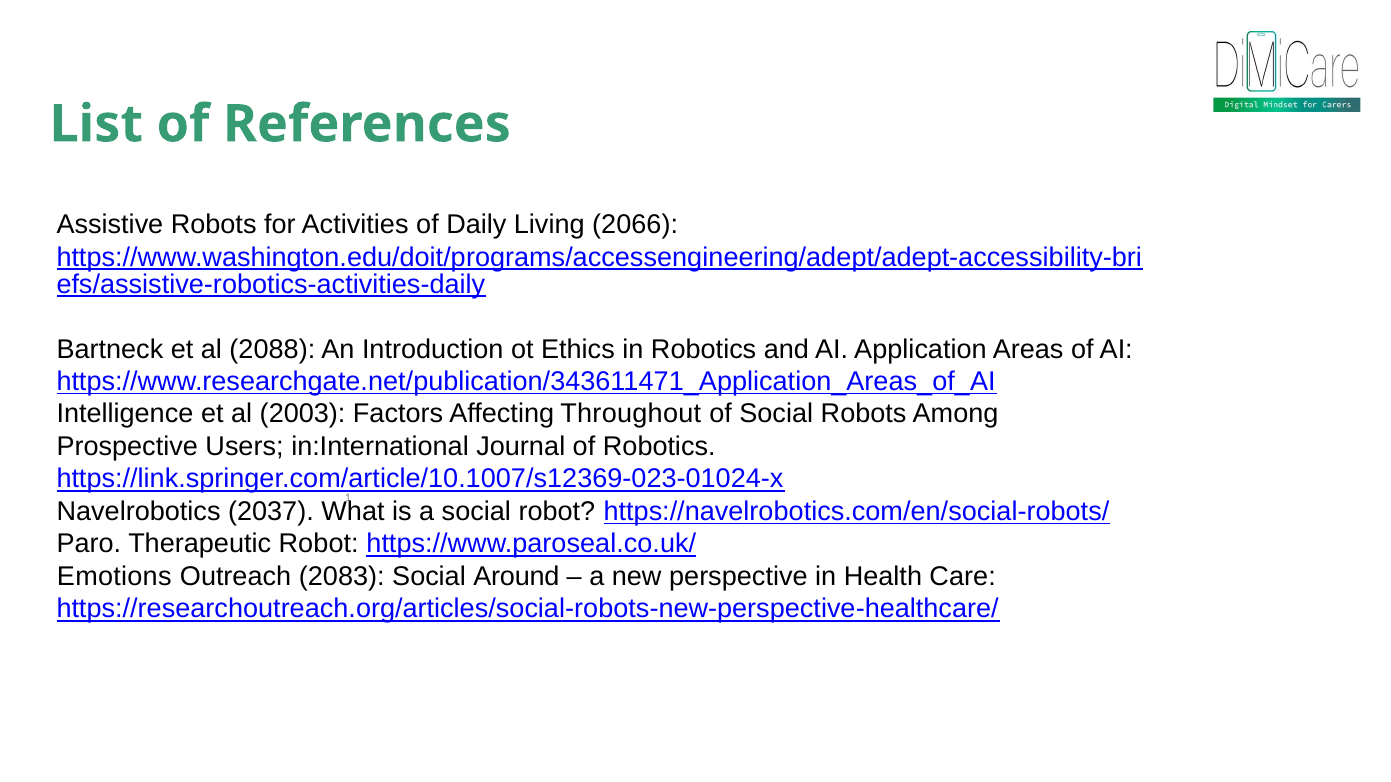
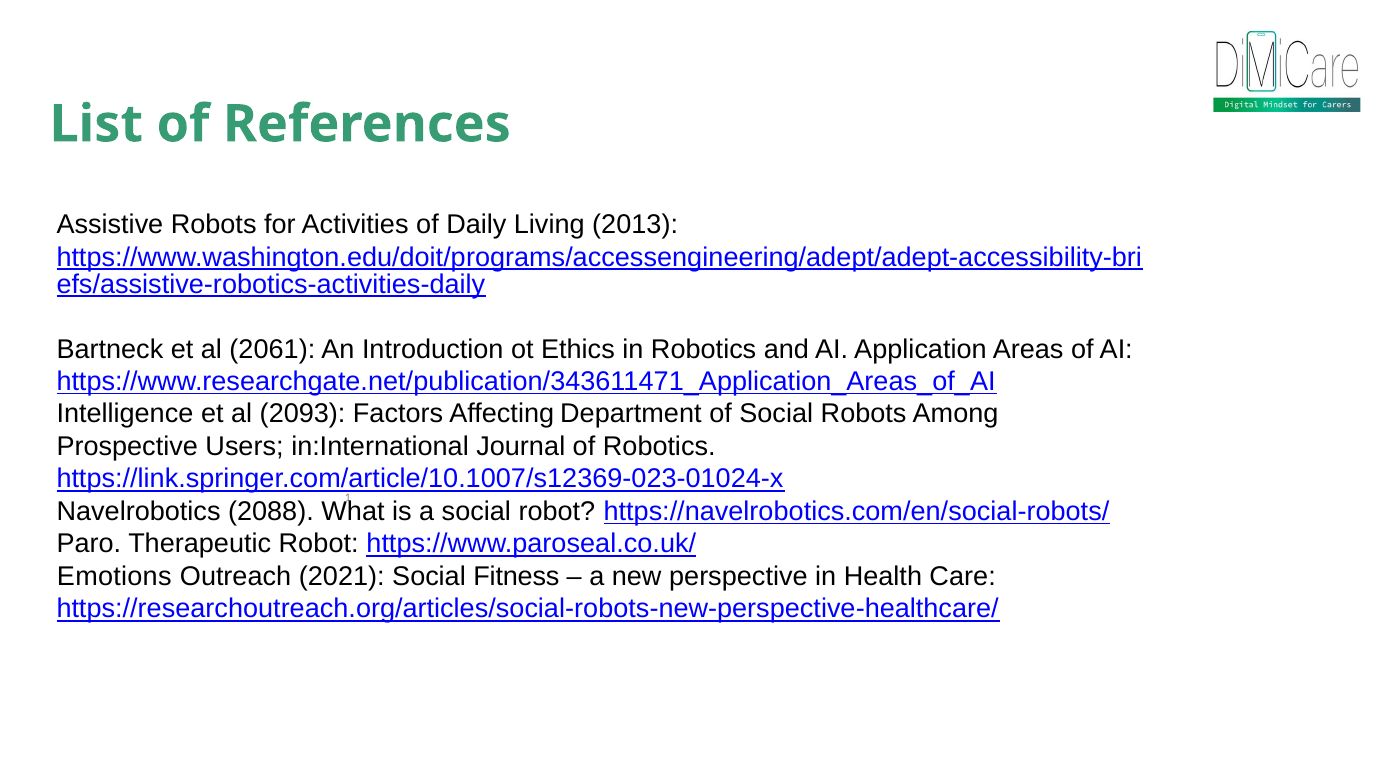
2066: 2066 -> 2013
2088: 2088 -> 2061
2003: 2003 -> 2093
Throughout: Throughout -> Department
2037: 2037 -> 2088
2083: 2083 -> 2021
Around: Around -> Fitness
